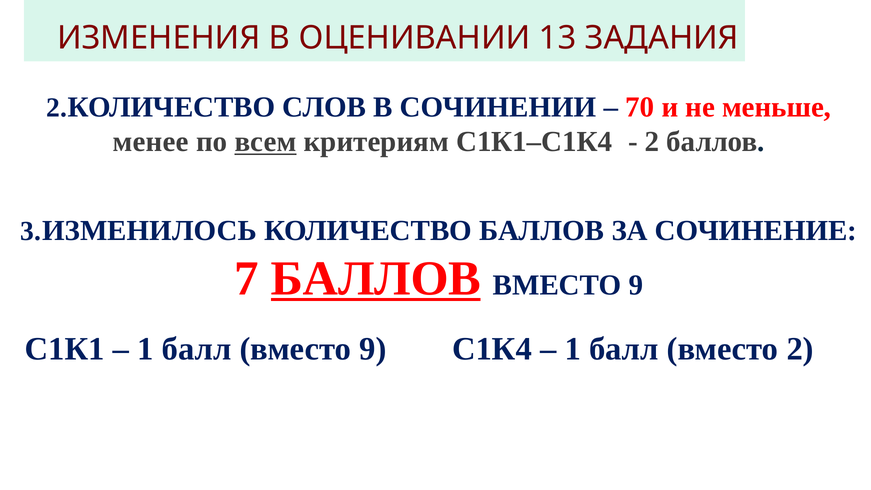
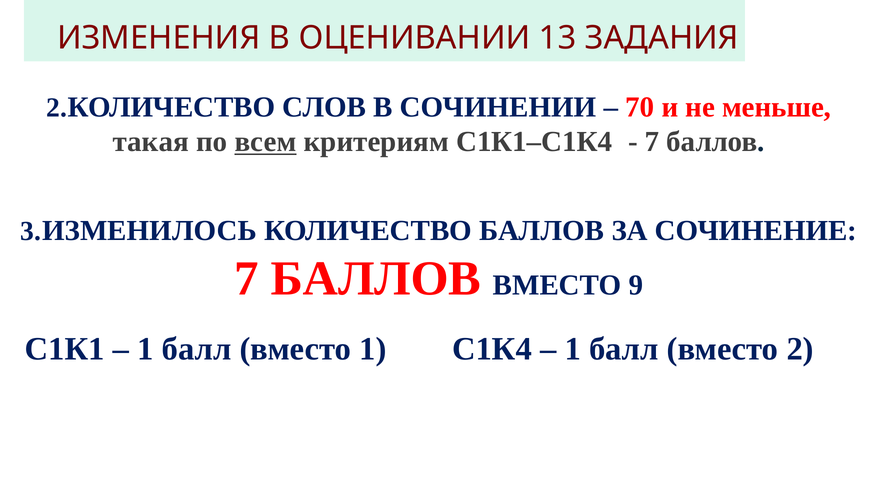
менее: менее -> такая
2 at (652, 142): 2 -> 7
БАЛЛОВ at (376, 279) underline: present -> none
балл вместо 9: 9 -> 1
